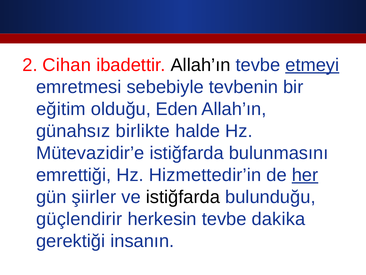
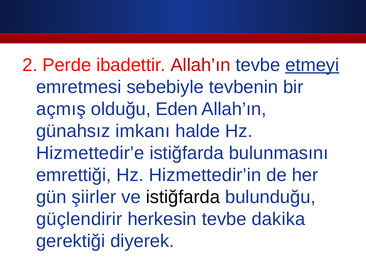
Cihan: Cihan -> Perde
Allah’ın at (201, 65) colour: black -> red
eğitim: eğitim -> açmış
birlikte: birlikte -> imkanı
Mütevazidir’e: Mütevazidir’e -> Hizmettedir’e
her underline: present -> none
insanın: insanın -> diyerek
